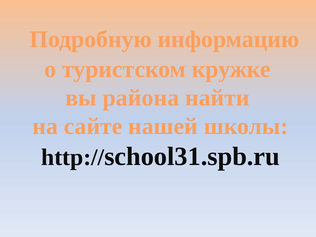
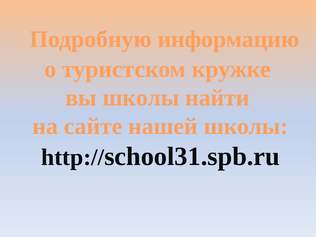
вы района: района -> школы
